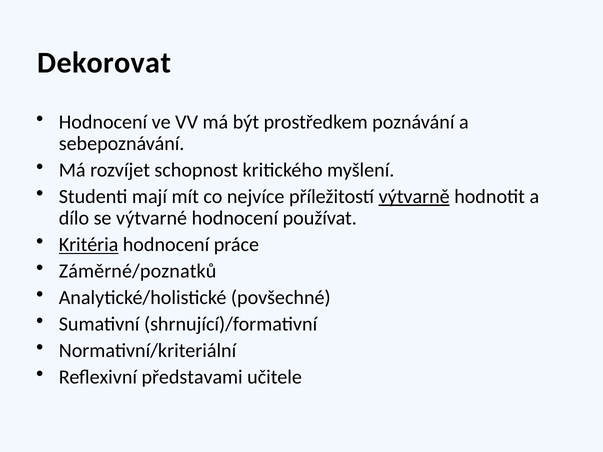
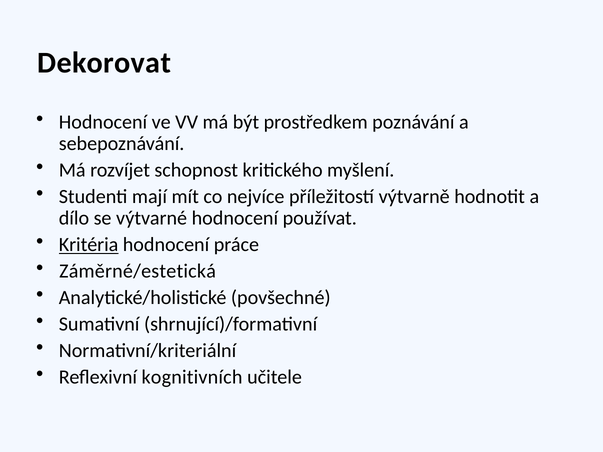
výtvarně underline: present -> none
Záměrné/poznatků: Záměrné/poznatků -> Záměrné/estetická
představami: představami -> kognitivních
